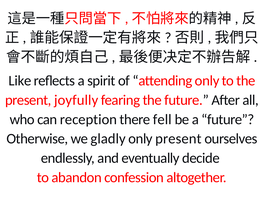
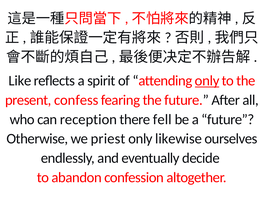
only at (207, 81) underline: none -> present
joyfully: joyfully -> confess
gladly: gladly -> priest
only present: present -> likewise
